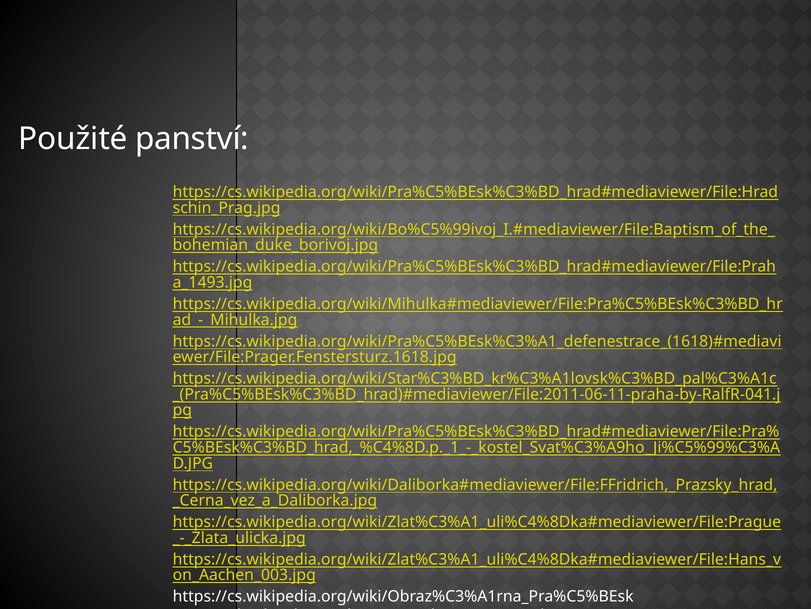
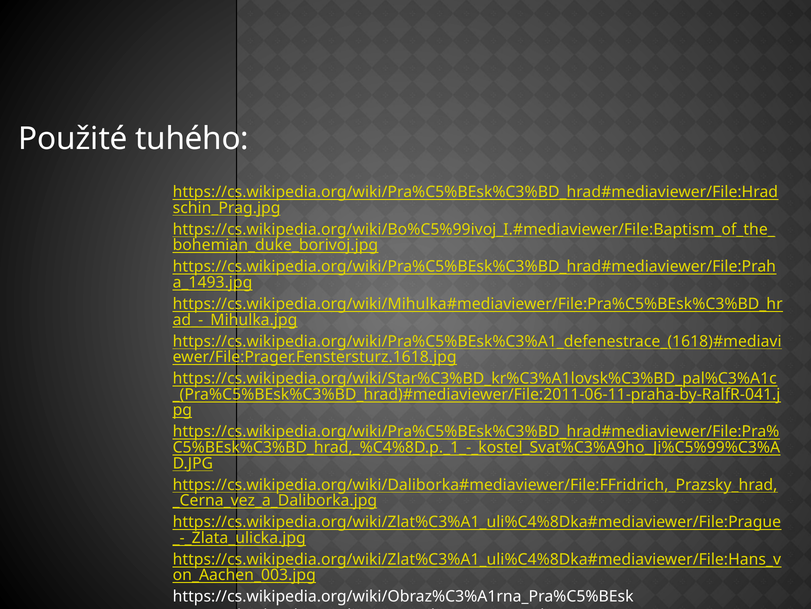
panství: panství -> tuhého
